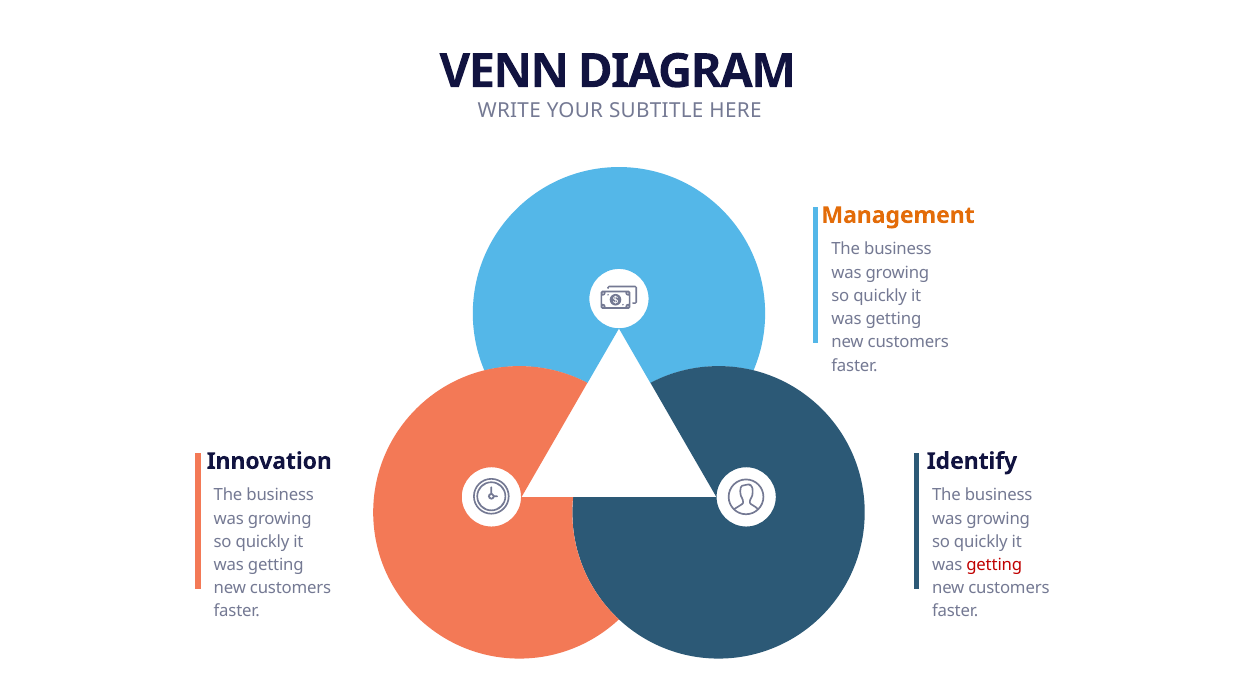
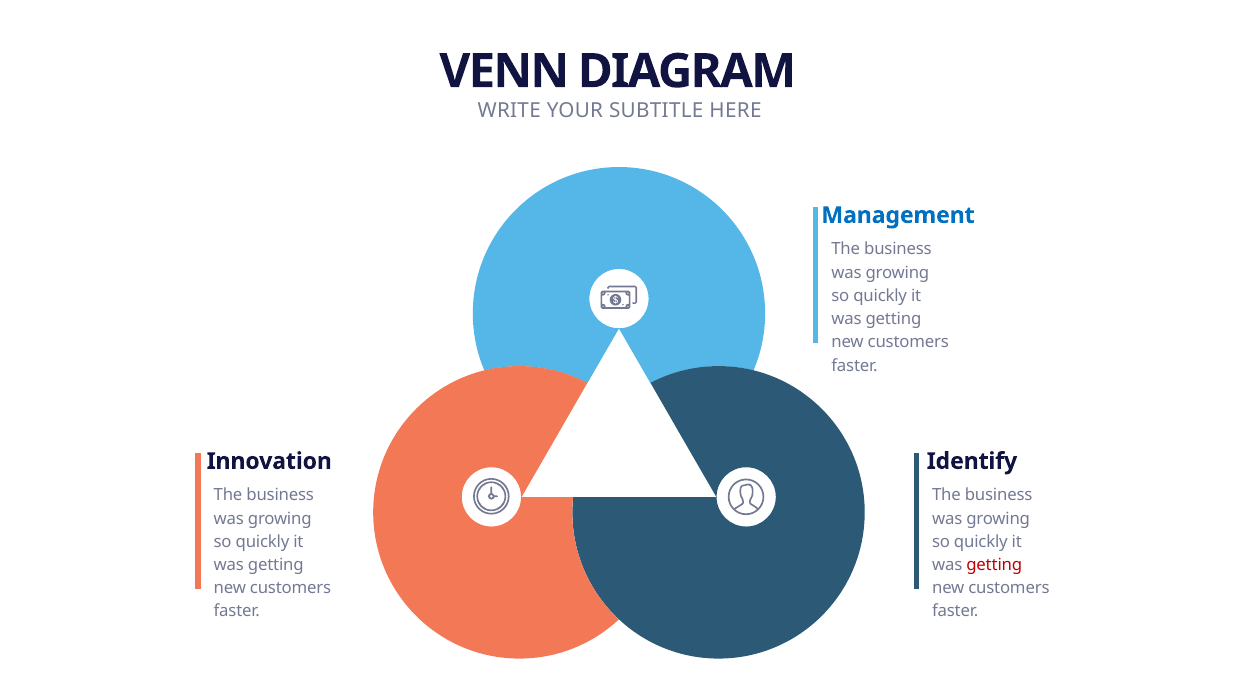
Management colour: orange -> blue
